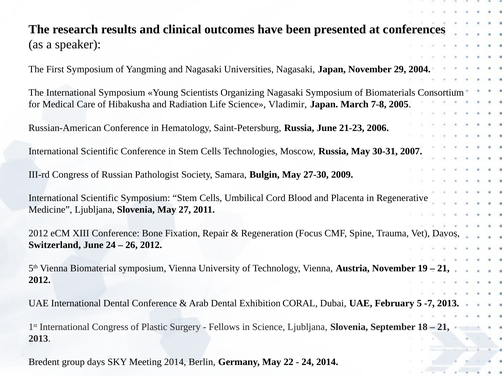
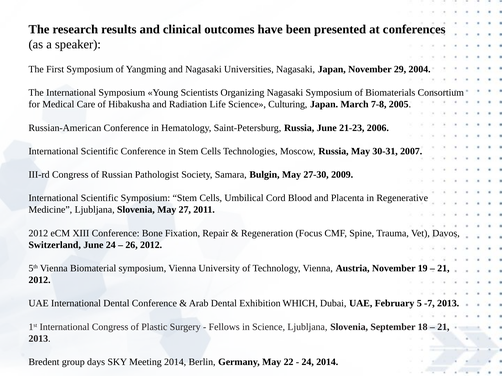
Vladimir: Vladimir -> Culturing
CORAL: CORAL -> WHICH
